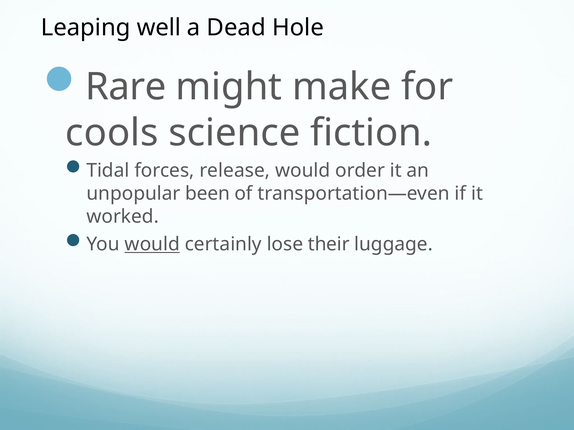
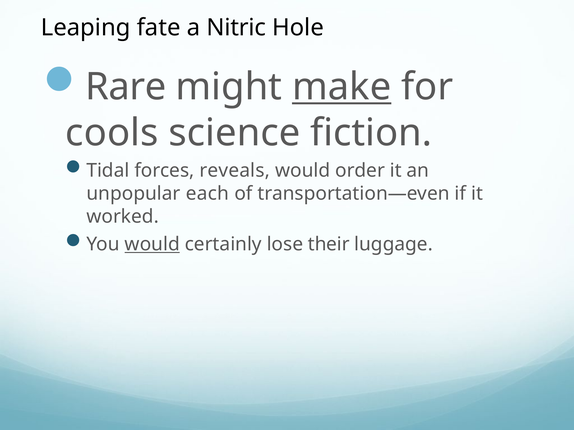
well: well -> fate
Dead: Dead -> Nitric
make underline: none -> present
release: release -> reveals
been: been -> each
